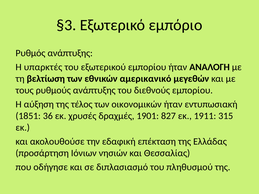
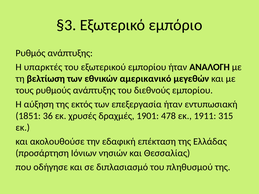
τέλος: τέλος -> εκτός
οικονομικών: οικονομικών -> επεξεργασία
827: 827 -> 478
